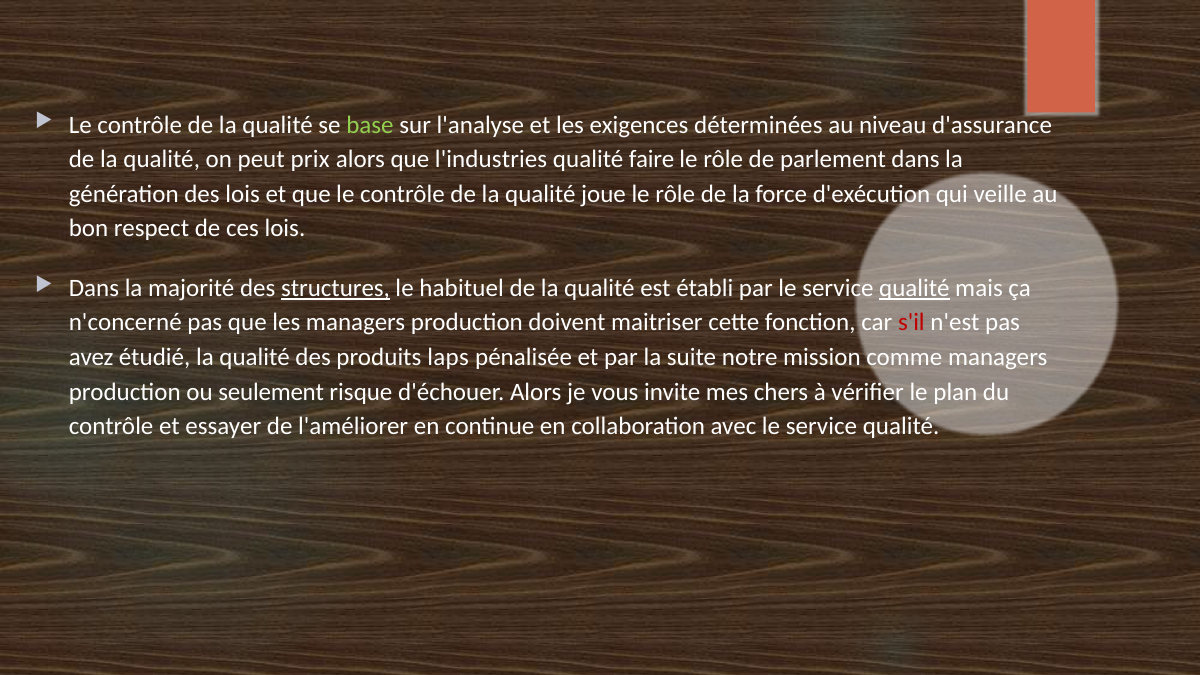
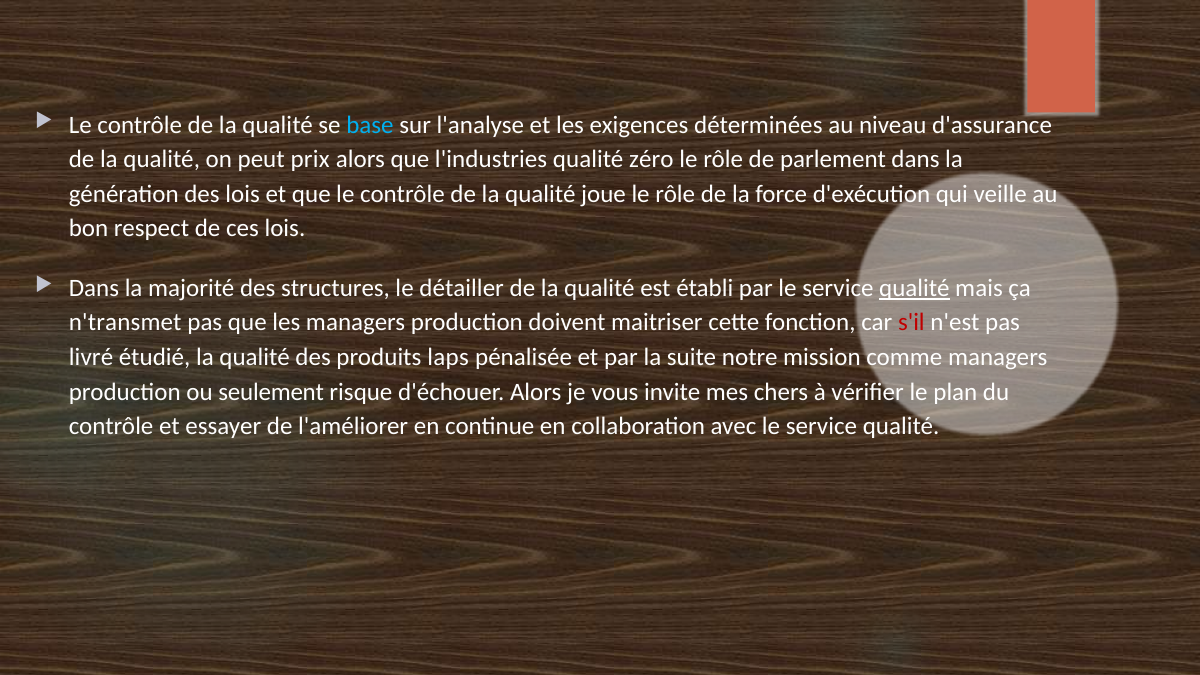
base colour: light green -> light blue
faire: faire -> zéro
structures underline: present -> none
habituel: habituel -> détailler
n'concerné: n'concerné -> n'transmet
avez: avez -> livré
